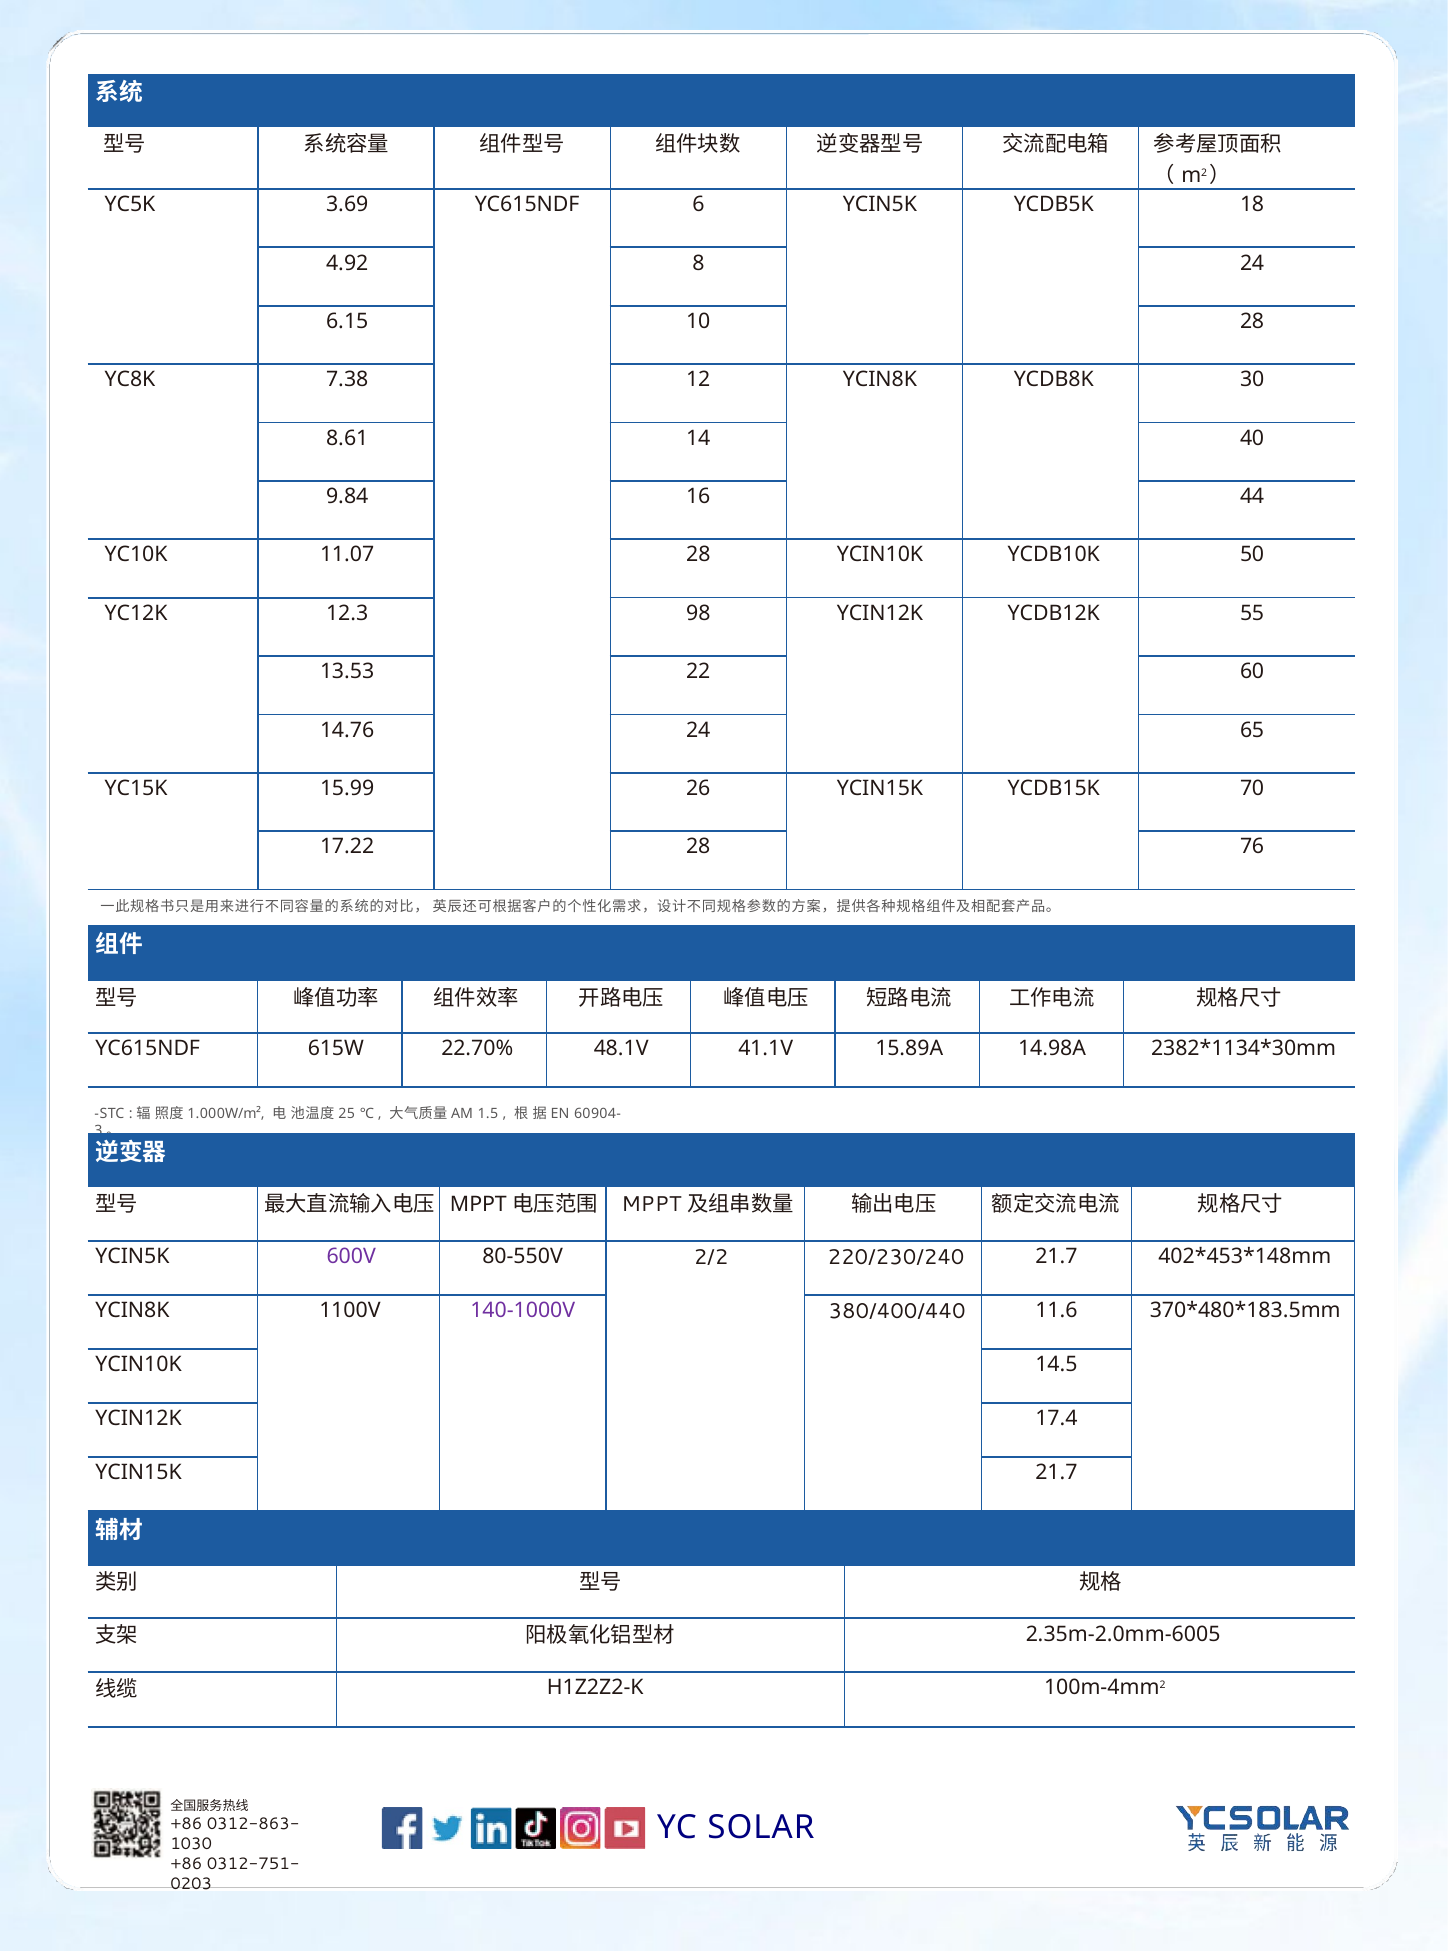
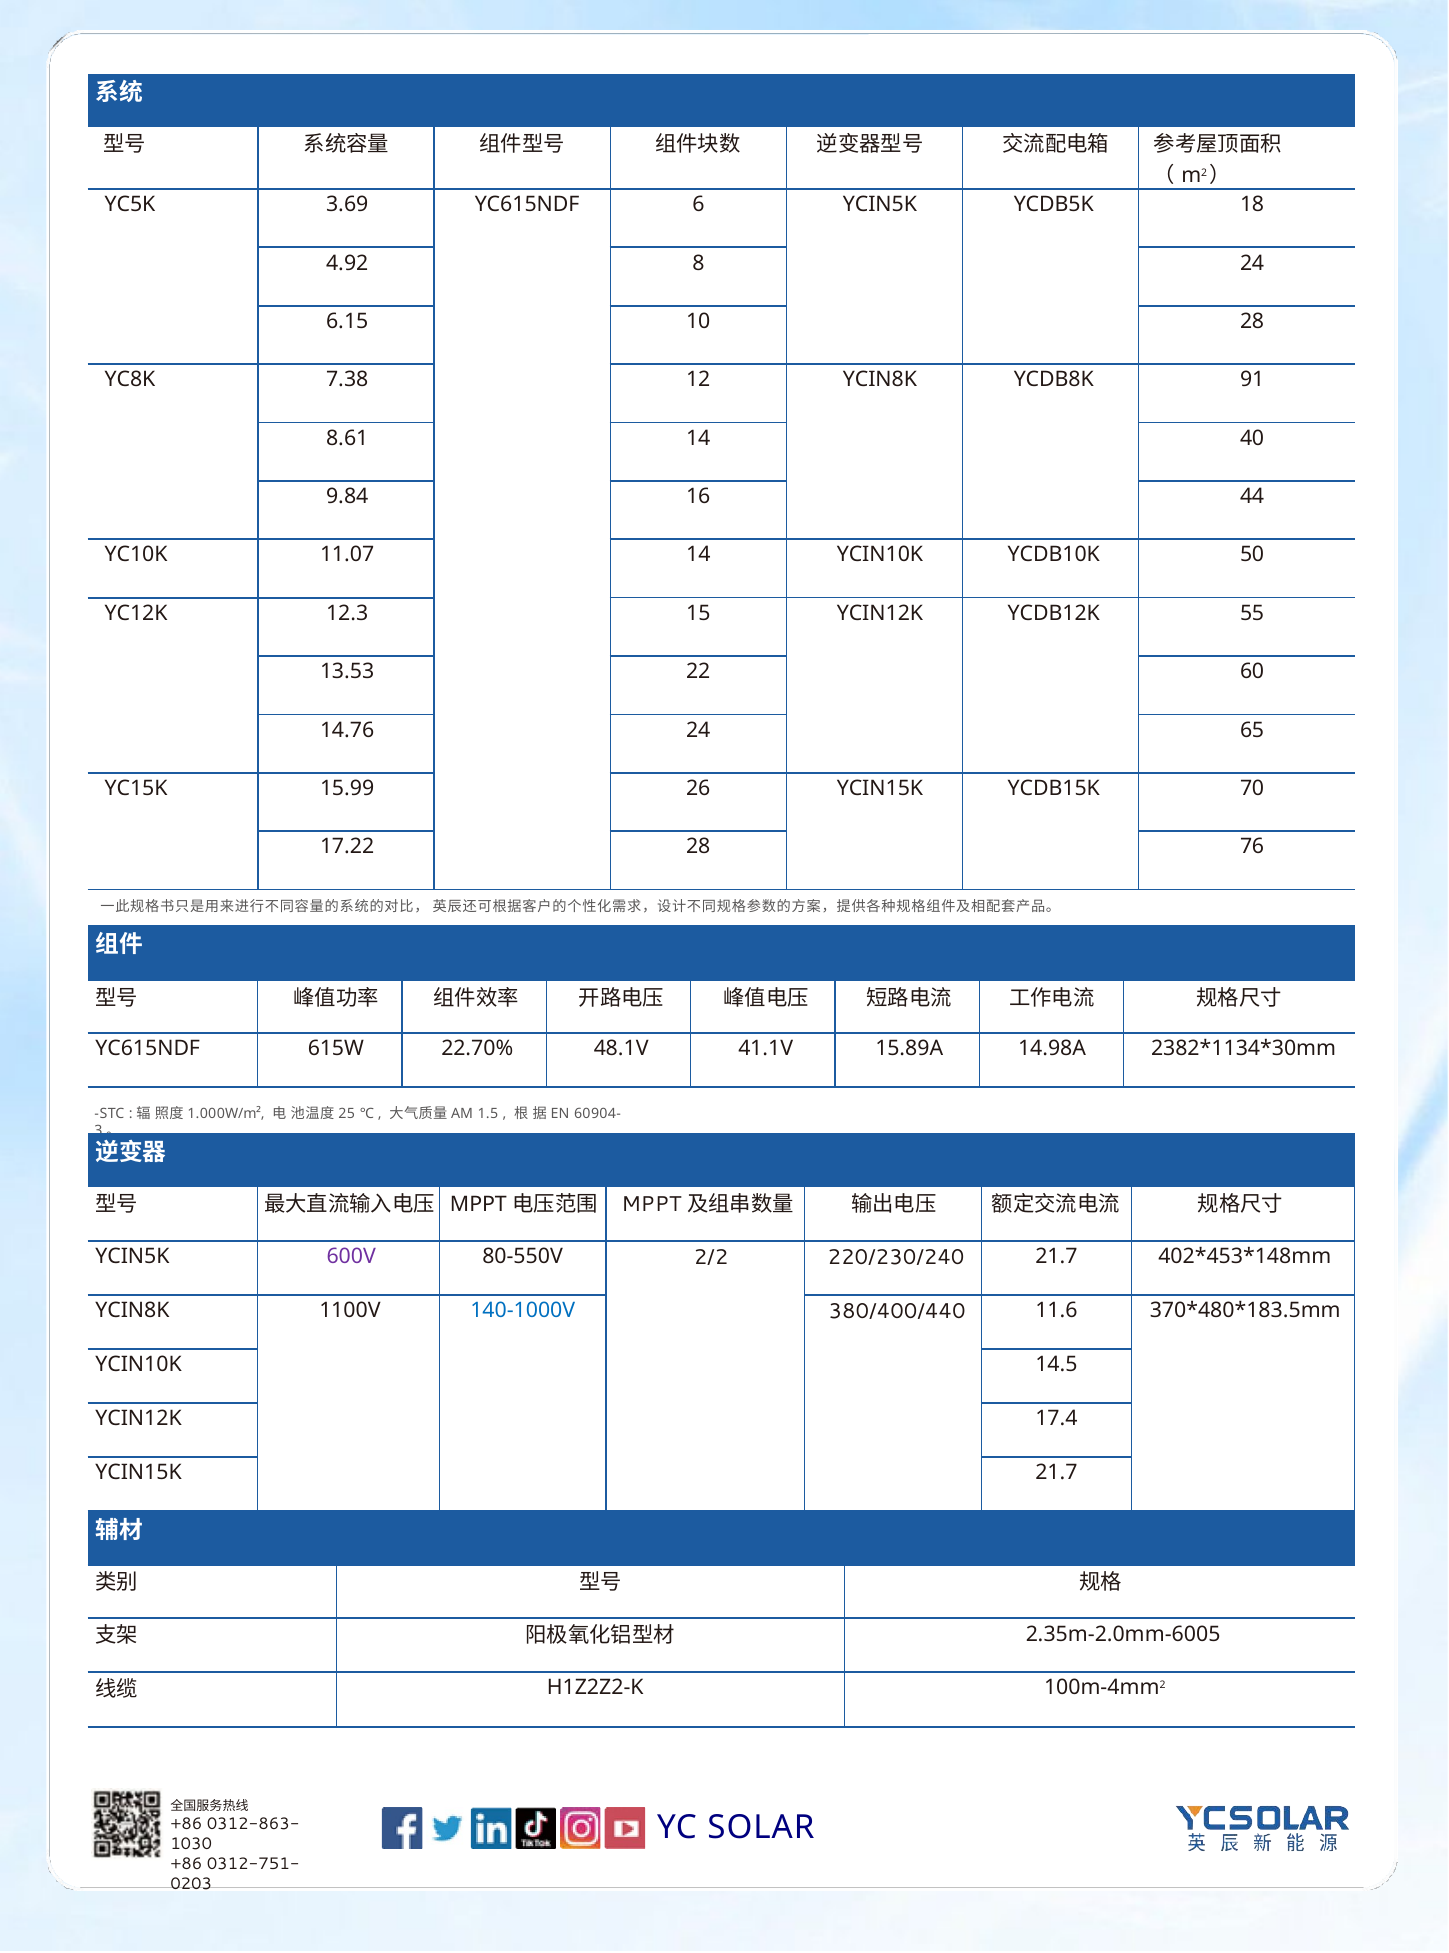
30: 30 -> 91
11.07 28: 28 -> 14
98: 98 -> 15
140-1000V colour: purple -> blue
